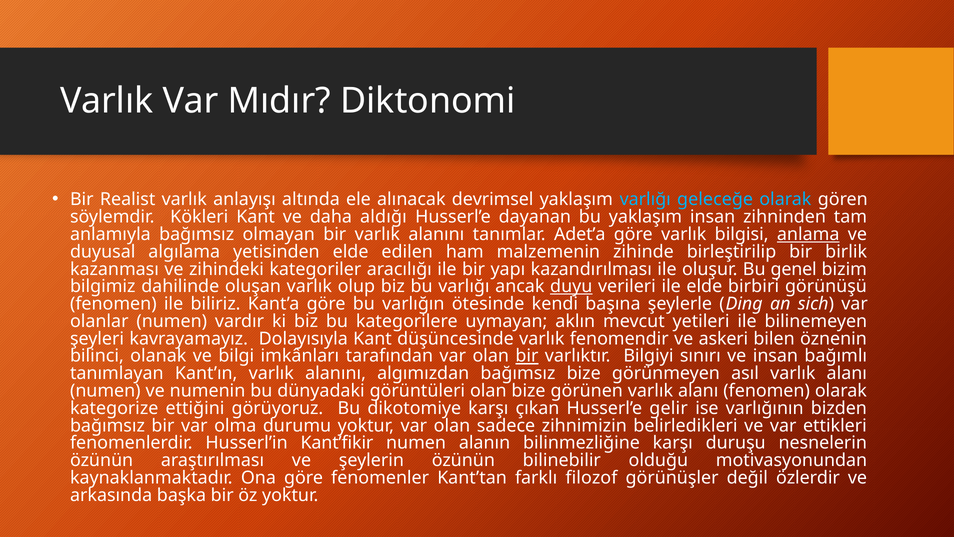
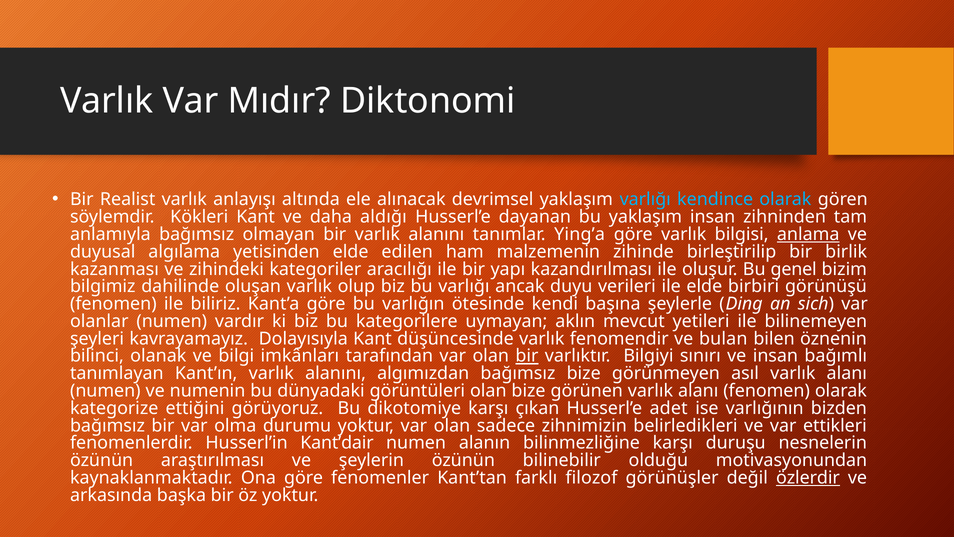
geleceğe: geleceğe -> kendince
Adet’a: Adet’a -> Ying’a
duyu underline: present -> none
askeri: askeri -> bulan
gelir: gelir -> adet
Kant’fikir: Kant’fikir -> Kant’dair
özlerdir underline: none -> present
